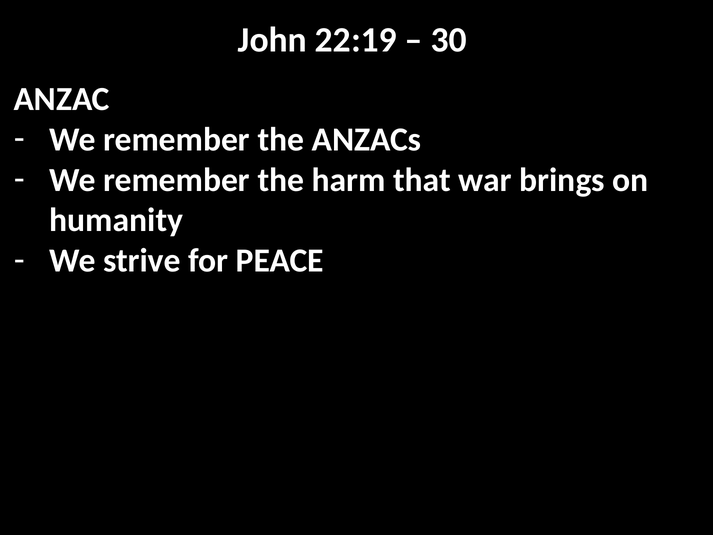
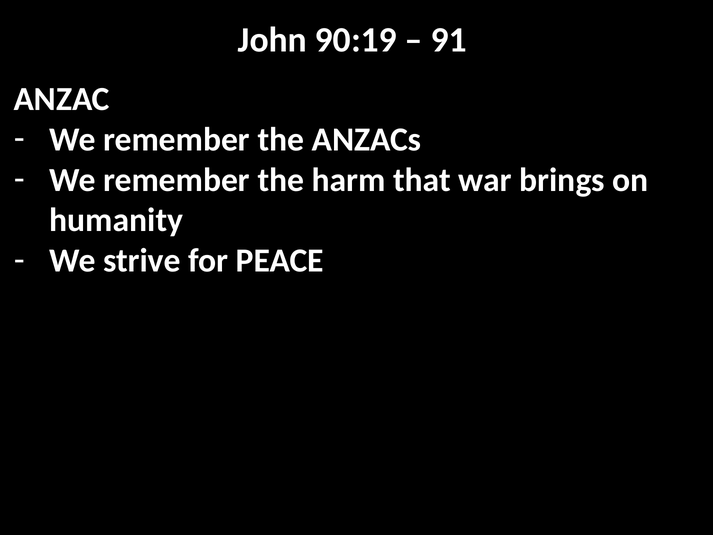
22:19: 22:19 -> 90:19
30: 30 -> 91
